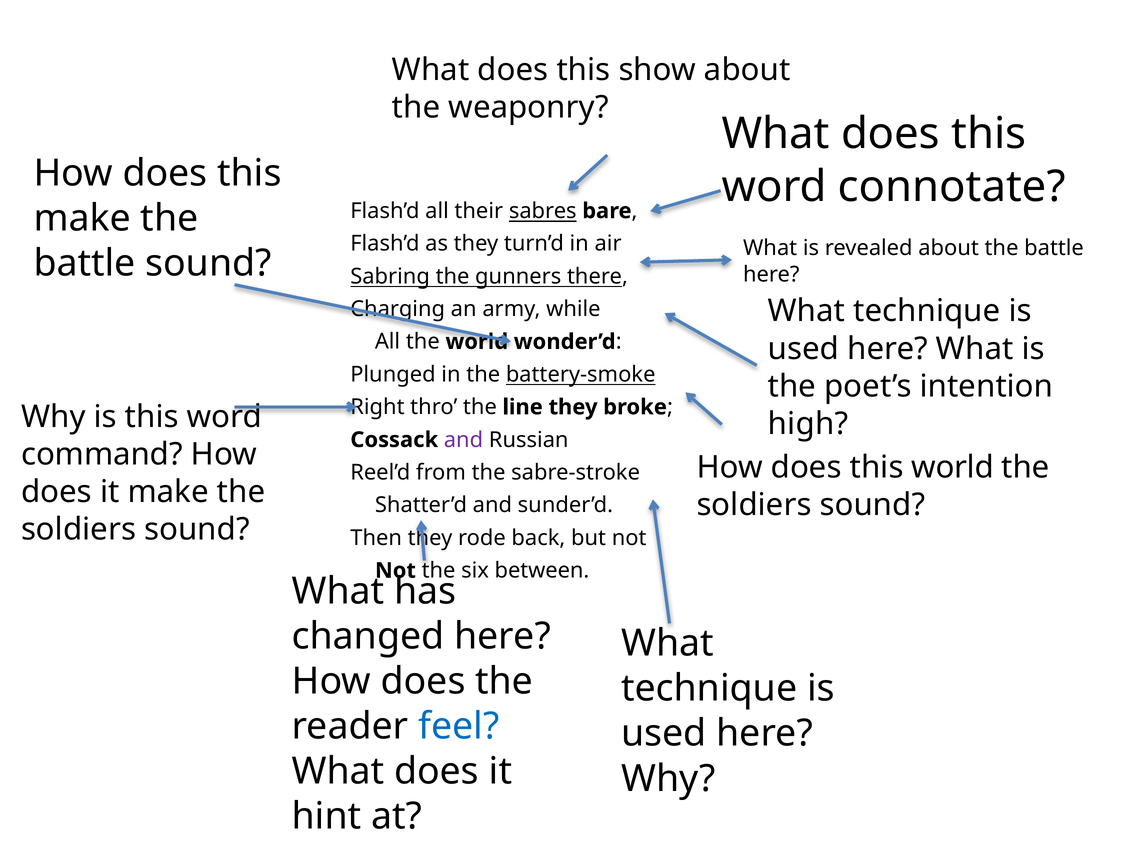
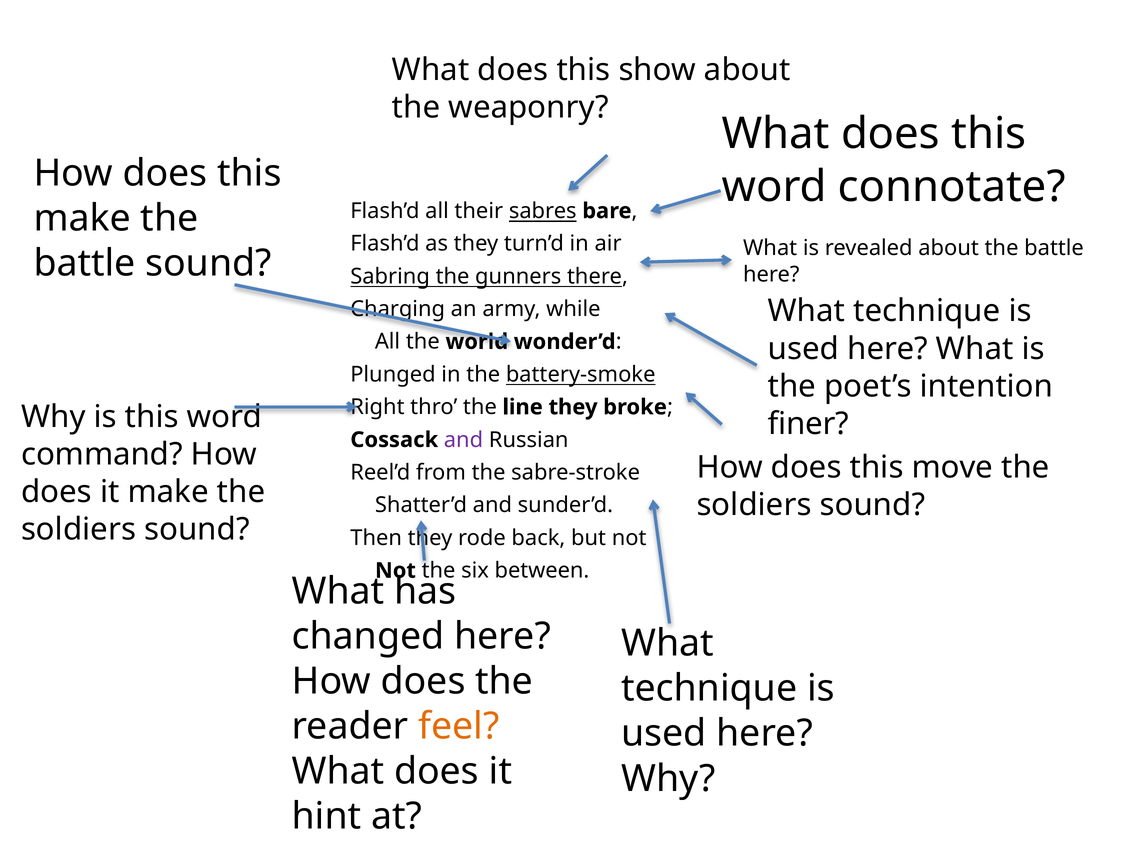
high: high -> finer
this world: world -> move
feel colour: blue -> orange
